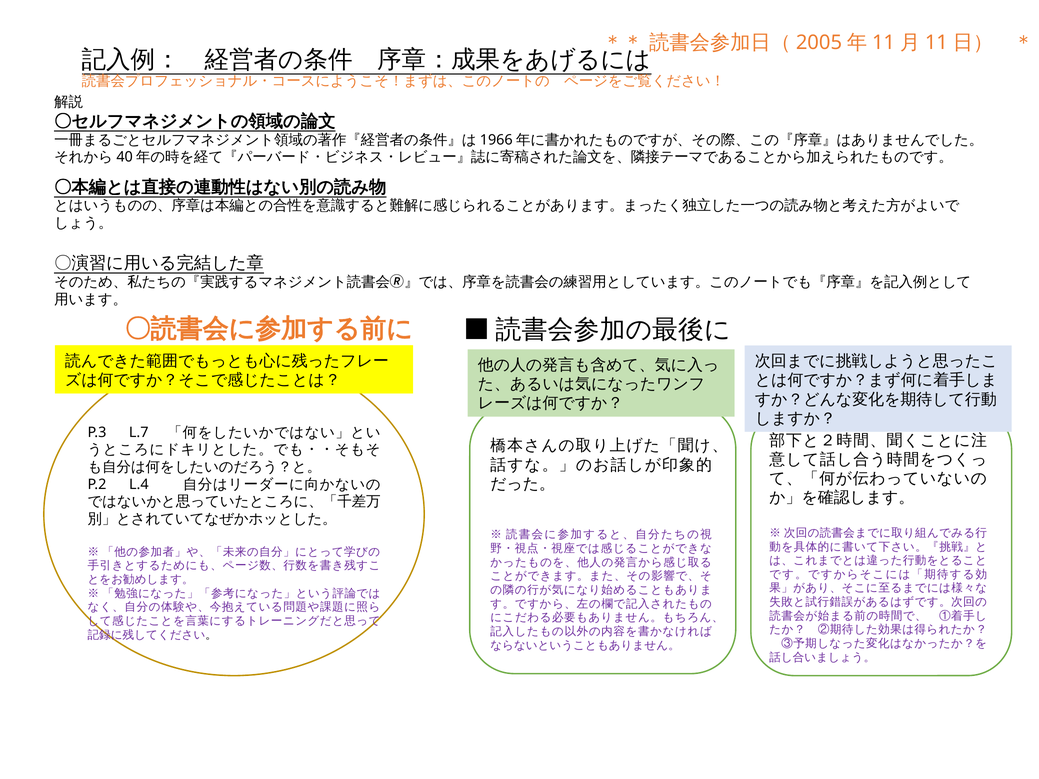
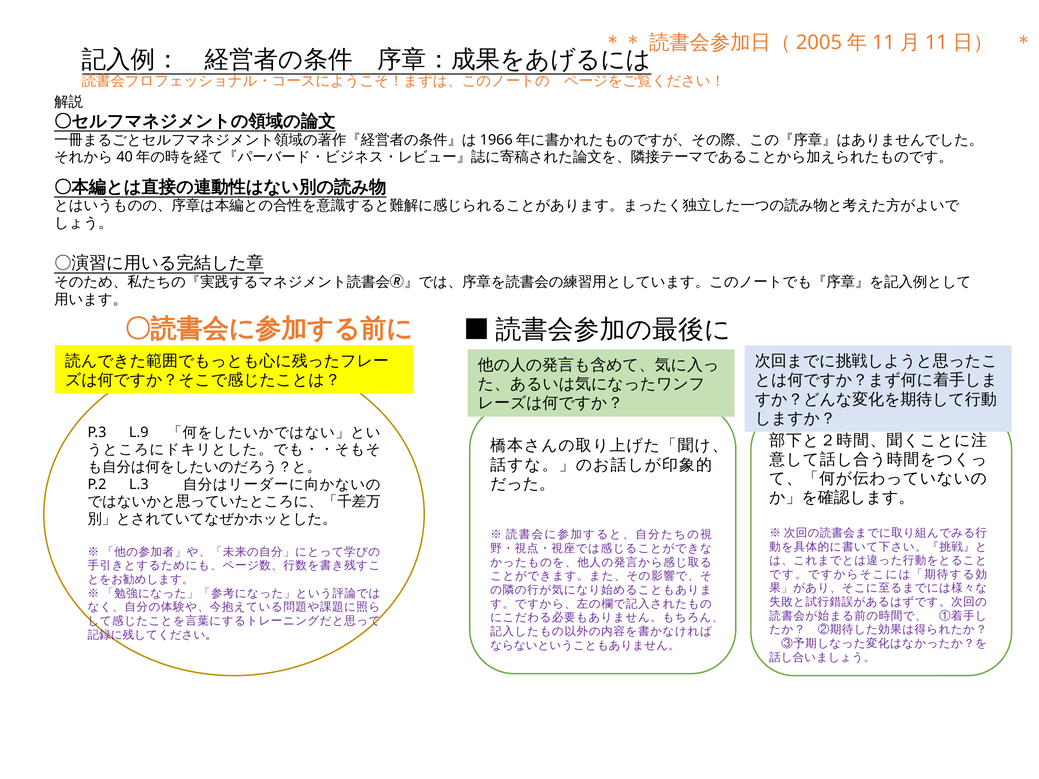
L.7: L.7 -> L.9
L.4: L.4 -> L.3
